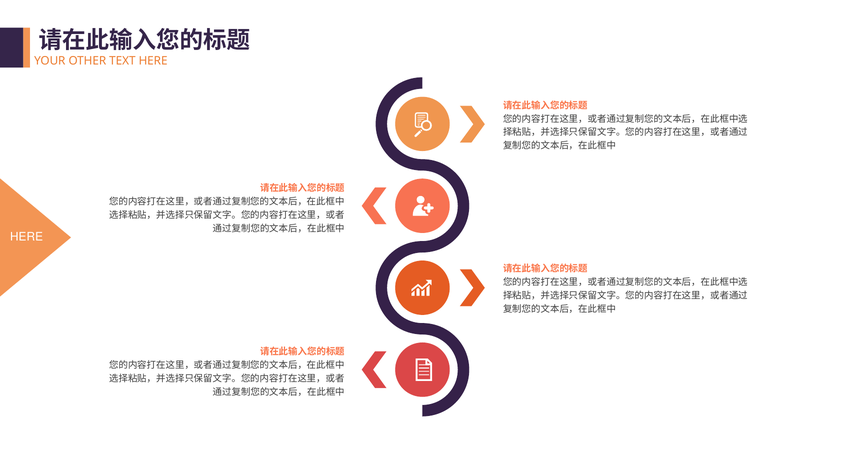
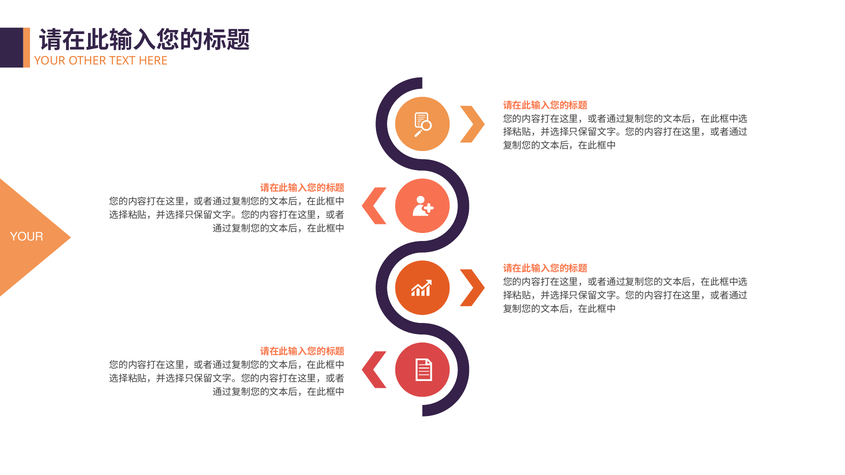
HERE at (27, 237): HERE -> YOUR
